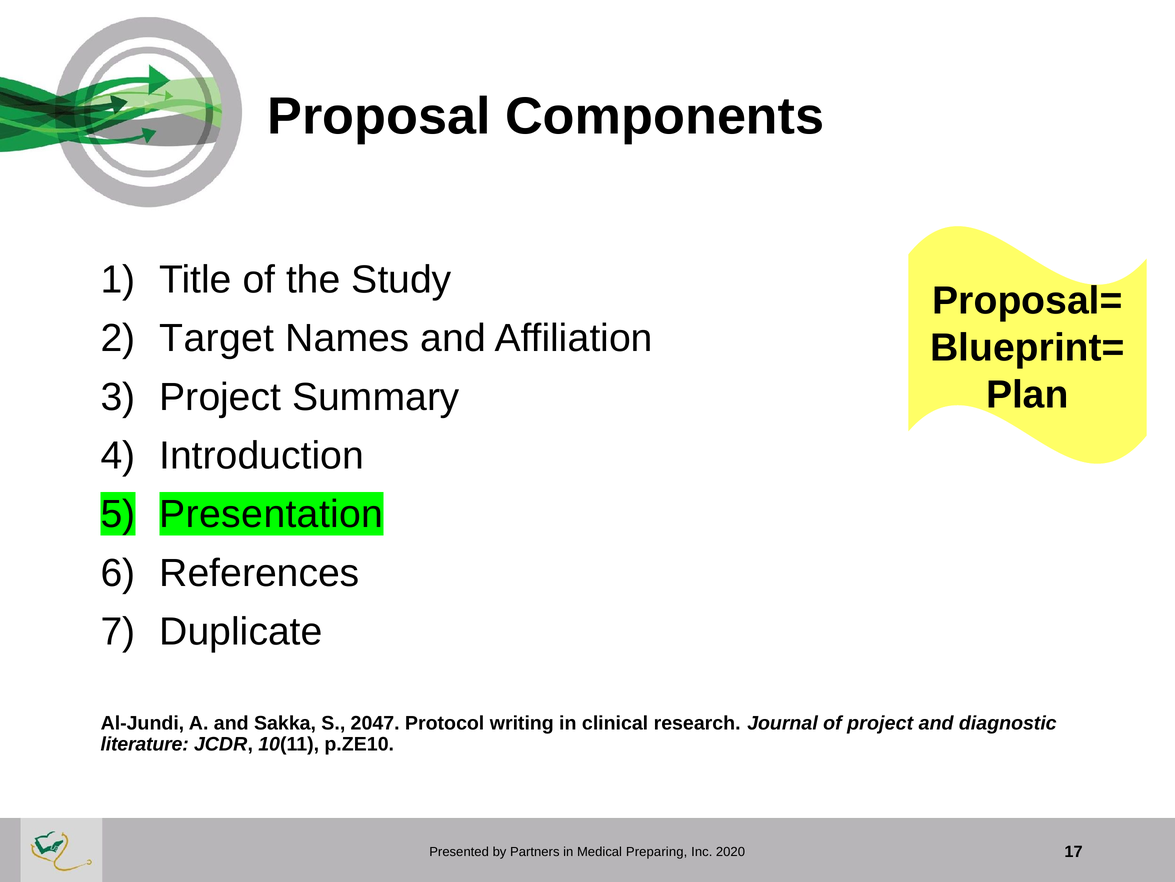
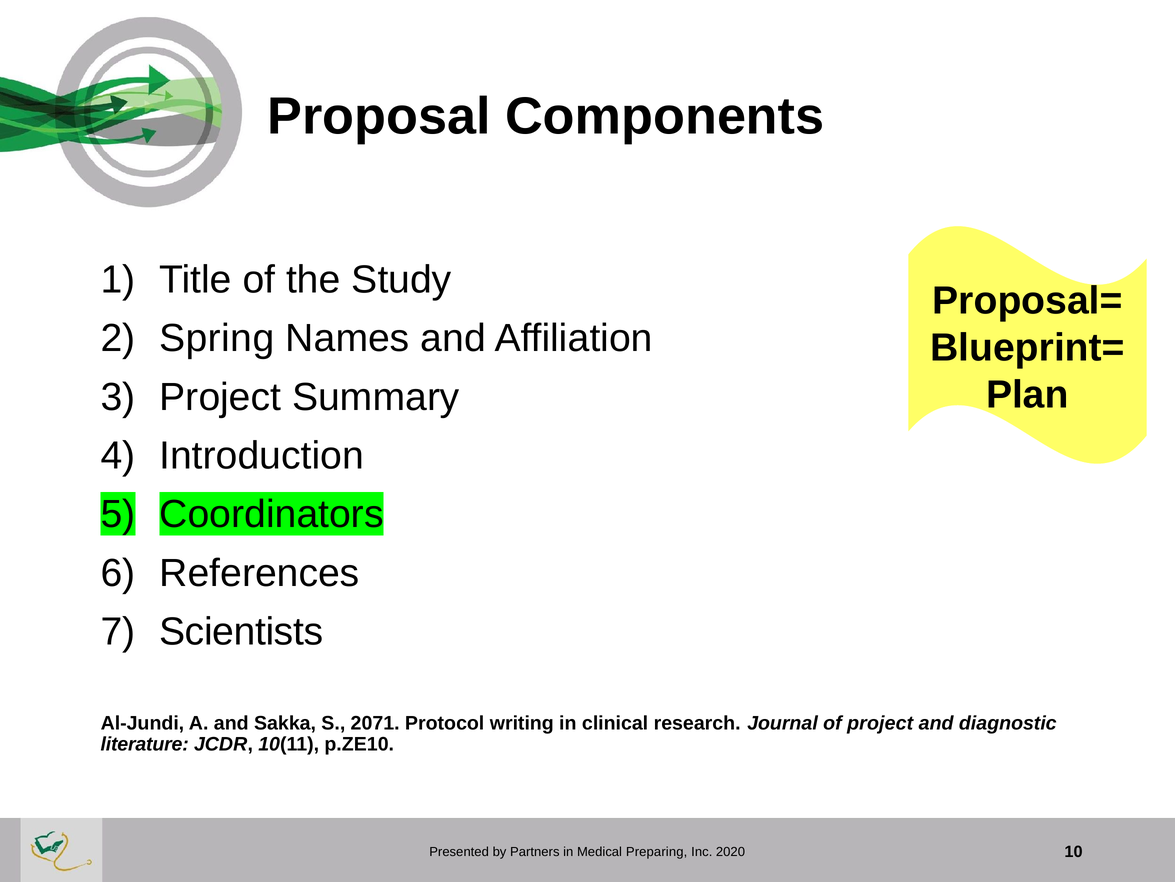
Target: Target -> Spring
Presentation: Presentation -> Coordinators
Duplicate: Duplicate -> Scientists
2047: 2047 -> 2071
17: 17 -> 10
